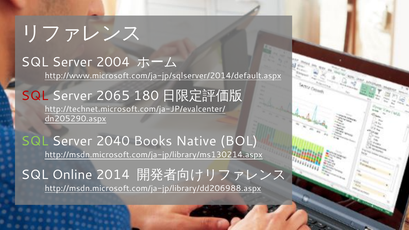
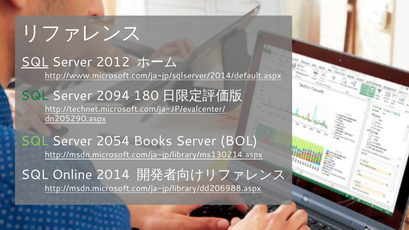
SQL at (35, 62) underline: none -> present
2004: 2004 -> 2012
SQL at (35, 96) colour: red -> green
2065: 2065 -> 2094
2040: 2040 -> 2054
Books Native: Native -> Server
